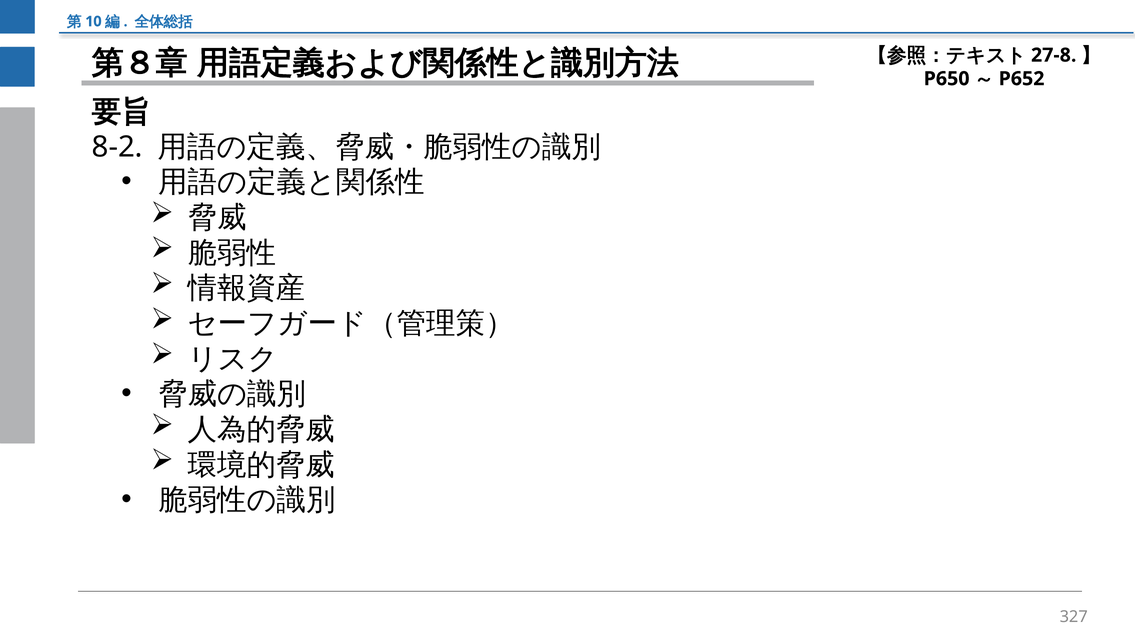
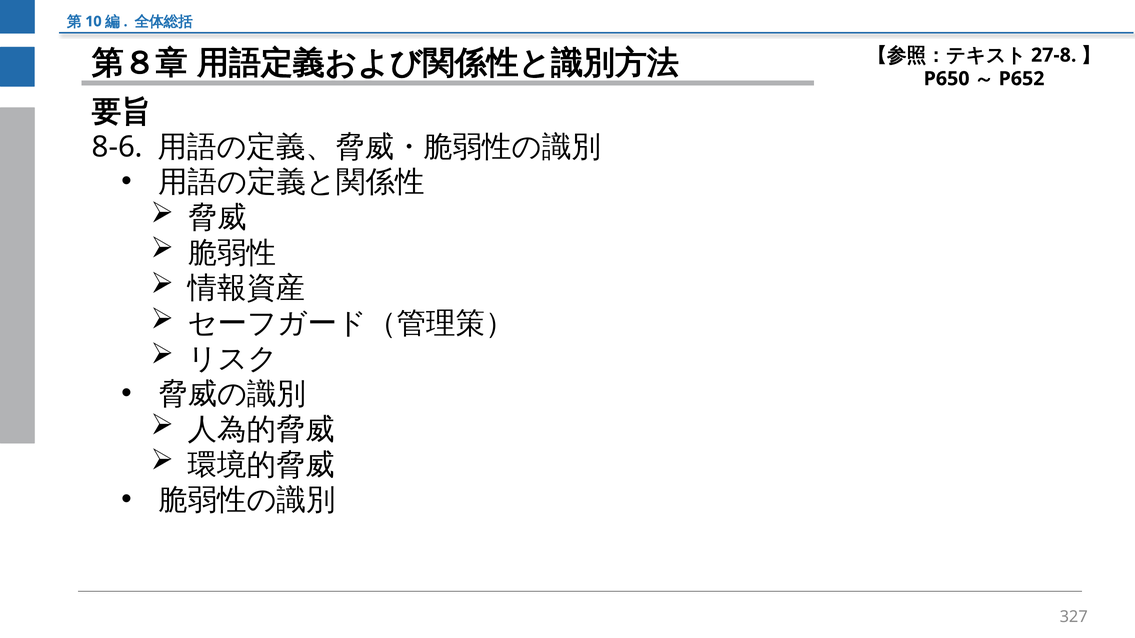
8-2: 8-2 -> 8-6
